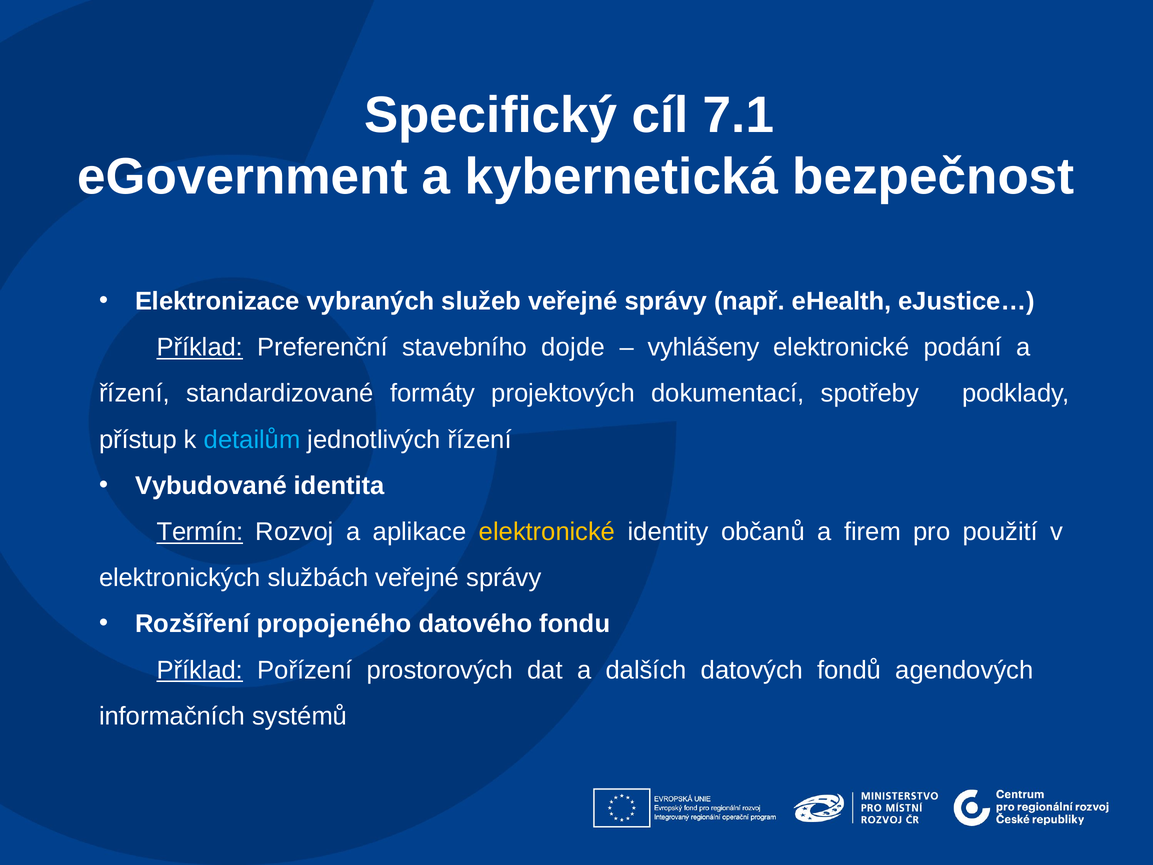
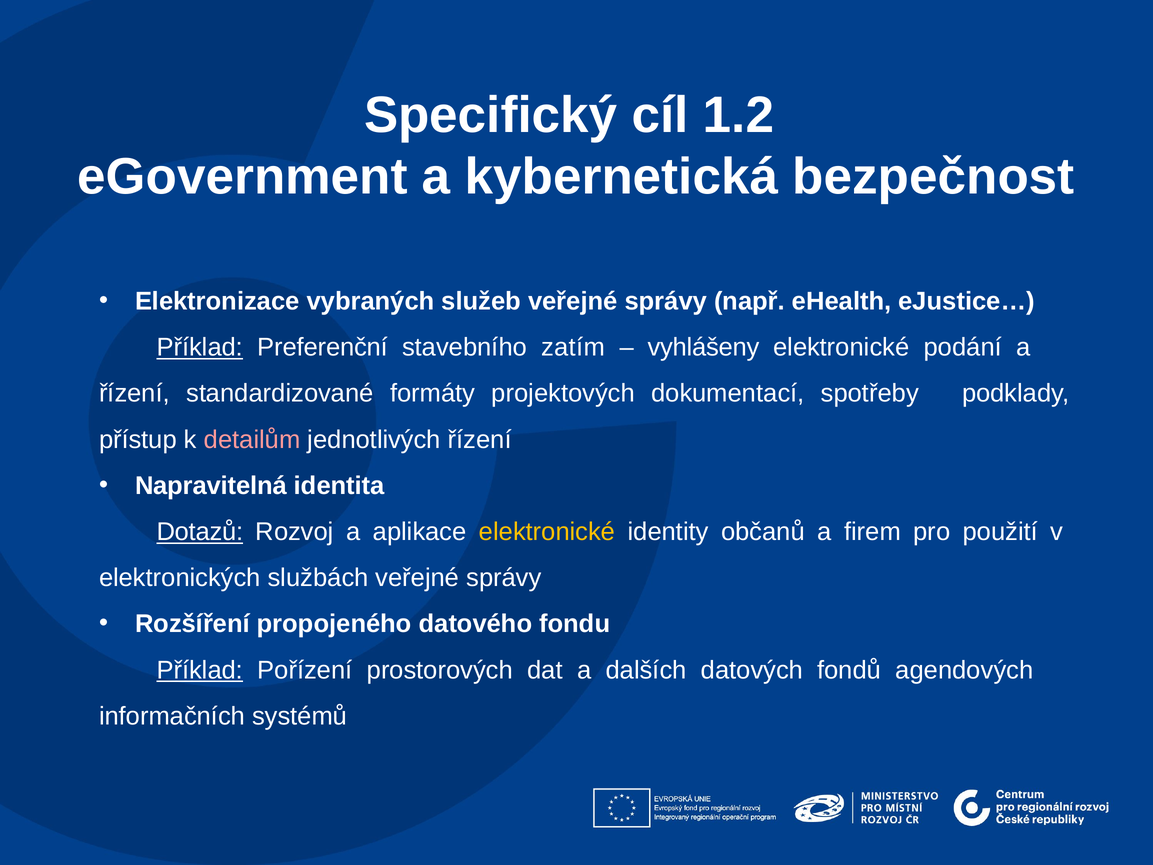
7.1: 7.1 -> 1.2
dojde: dojde -> zatím
detailům colour: light blue -> pink
Vybudované: Vybudované -> Napravitelná
Termín: Termín -> Dotazů
